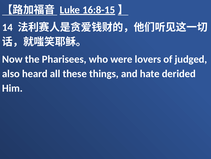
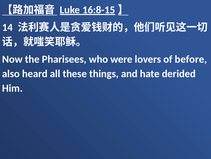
judged: judged -> before
